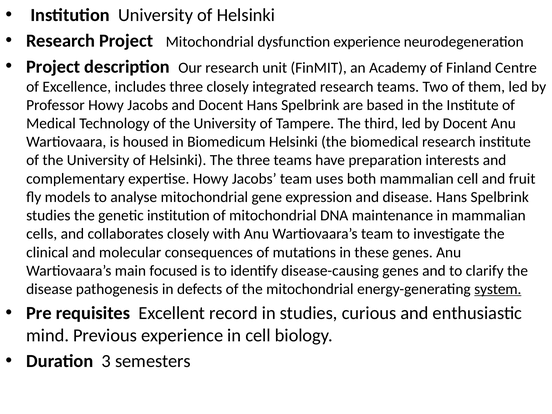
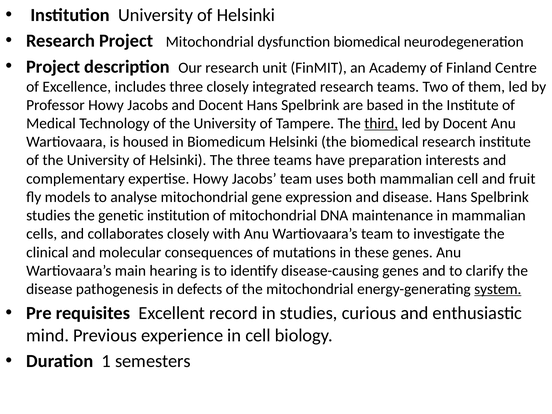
dysfunction experience: experience -> biomedical
third underline: none -> present
focused: focused -> hearing
3: 3 -> 1
